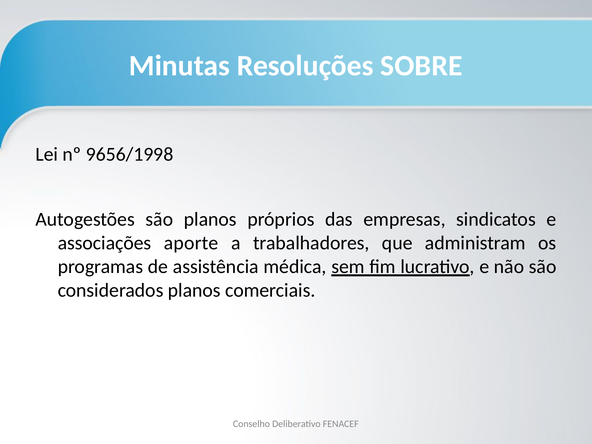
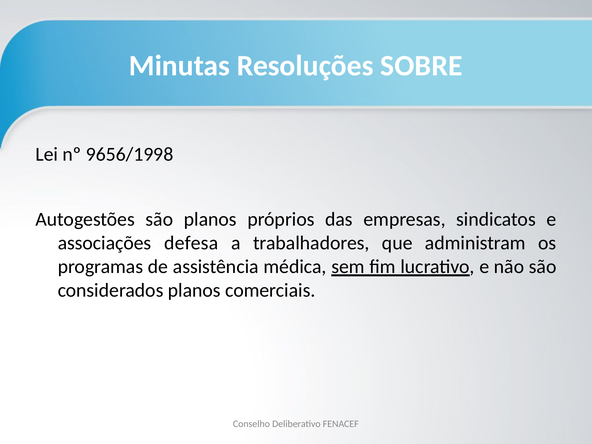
aporte: aporte -> defesa
